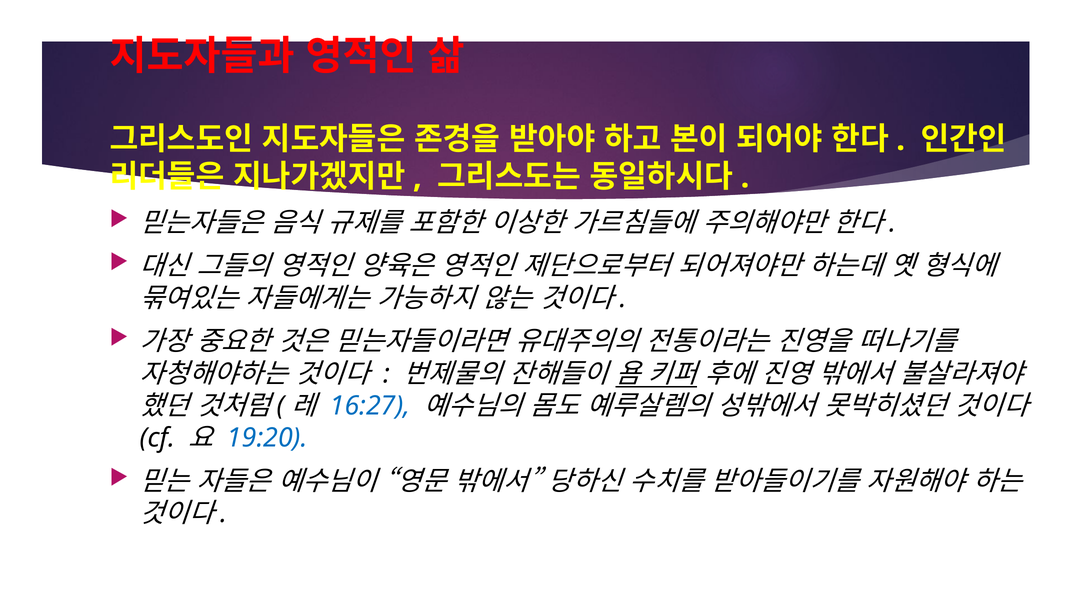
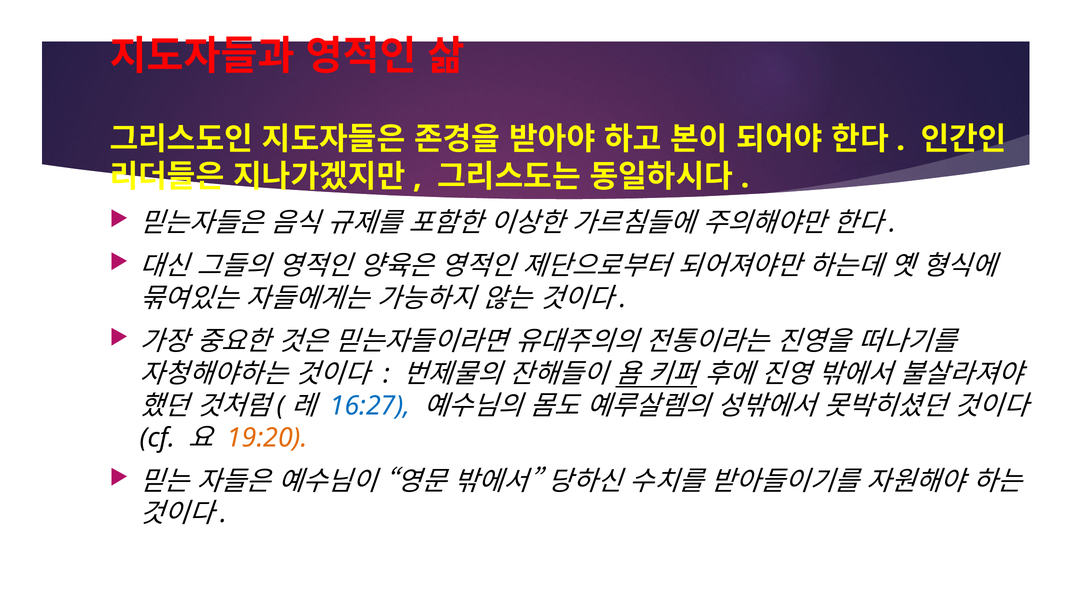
19:20 colour: blue -> orange
